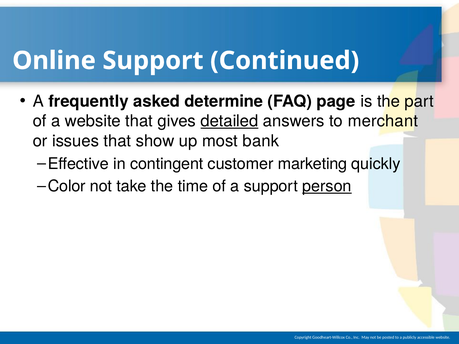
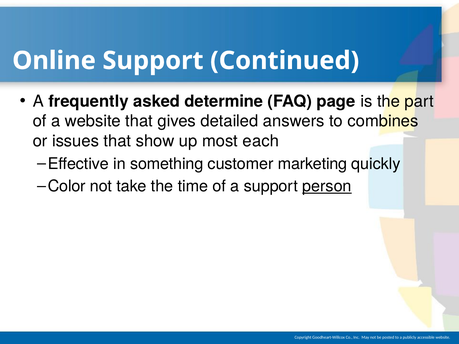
detailed underline: present -> none
merchant: merchant -> combines
bank: bank -> each
contingent: contingent -> something
